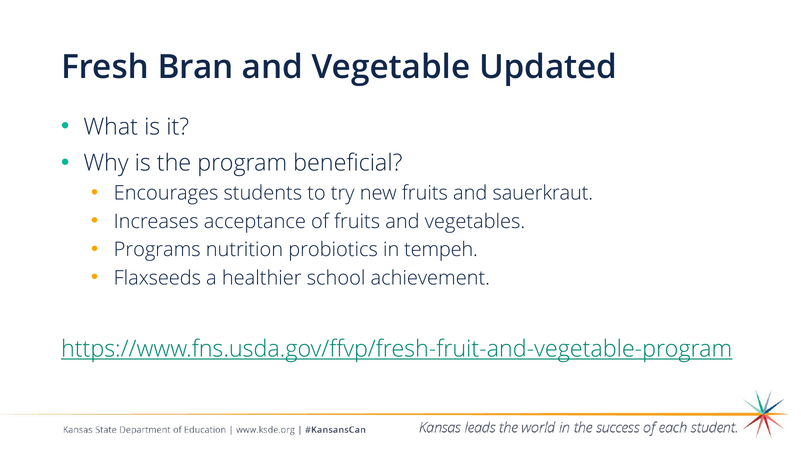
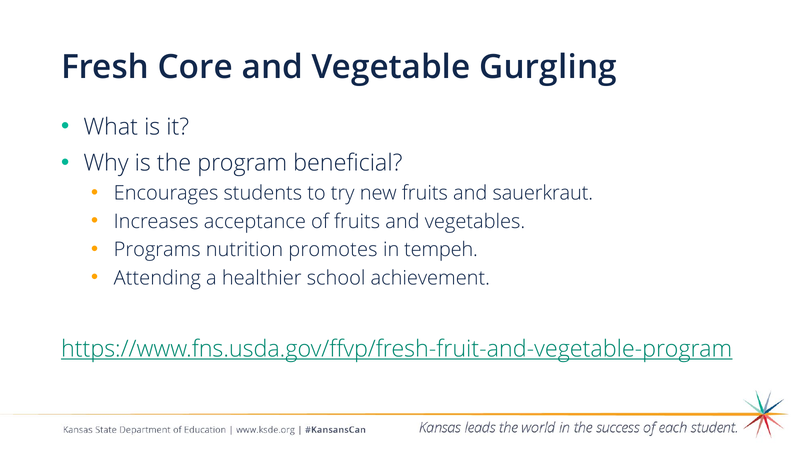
Bran: Bran -> Core
Updated: Updated -> Gurgling
probiotics: probiotics -> promotes
Flaxseeds: Flaxseeds -> Attending
